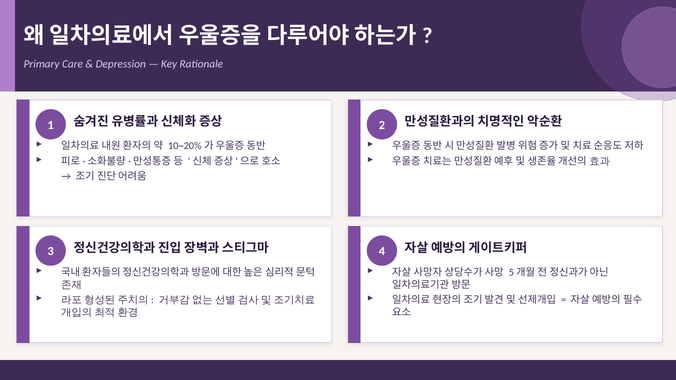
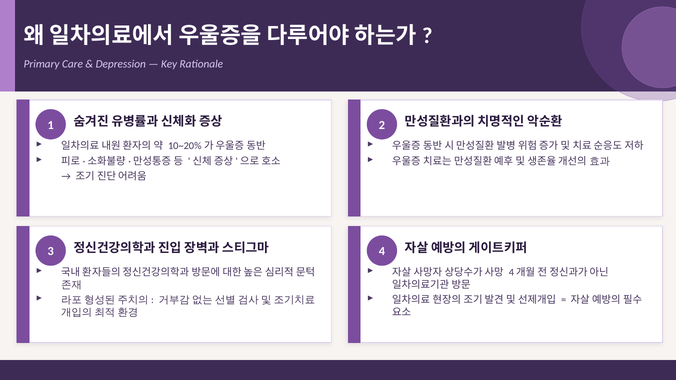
5 at (511, 273): 5 -> 4
